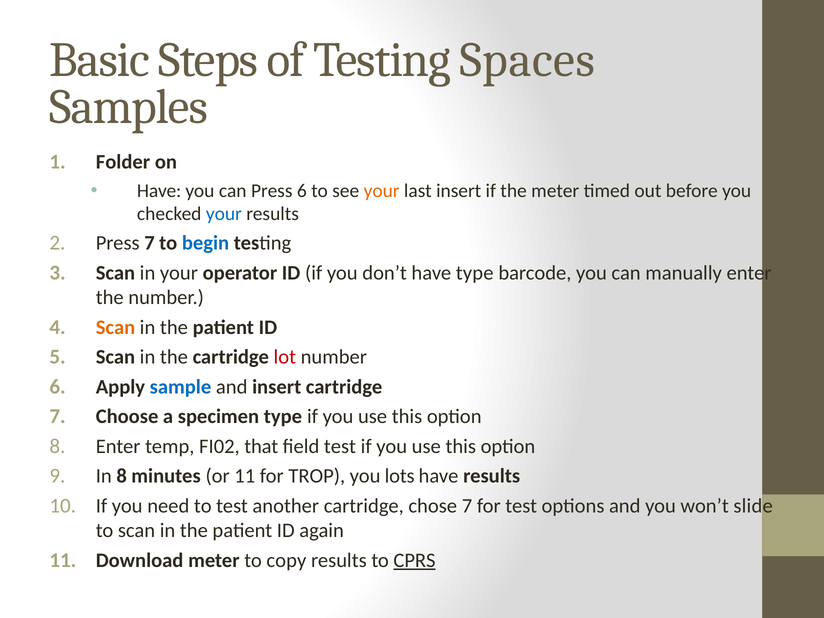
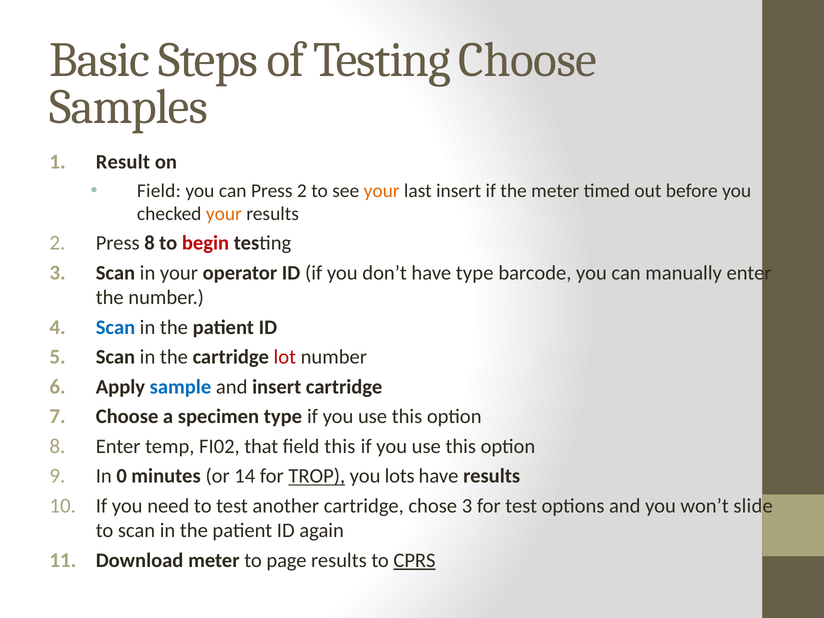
Testing Spaces: Spaces -> Choose
Folder: Folder -> Result
Have at (159, 191): Have -> Field
Press 6: 6 -> 2
your at (224, 214) colour: blue -> orange
Press 7: 7 -> 8
begin colour: blue -> red
Scan at (115, 327) colour: orange -> blue
field test: test -> this
In 8: 8 -> 0
or 11: 11 -> 14
TROP underline: none -> present
chose 7: 7 -> 3
copy: copy -> page
